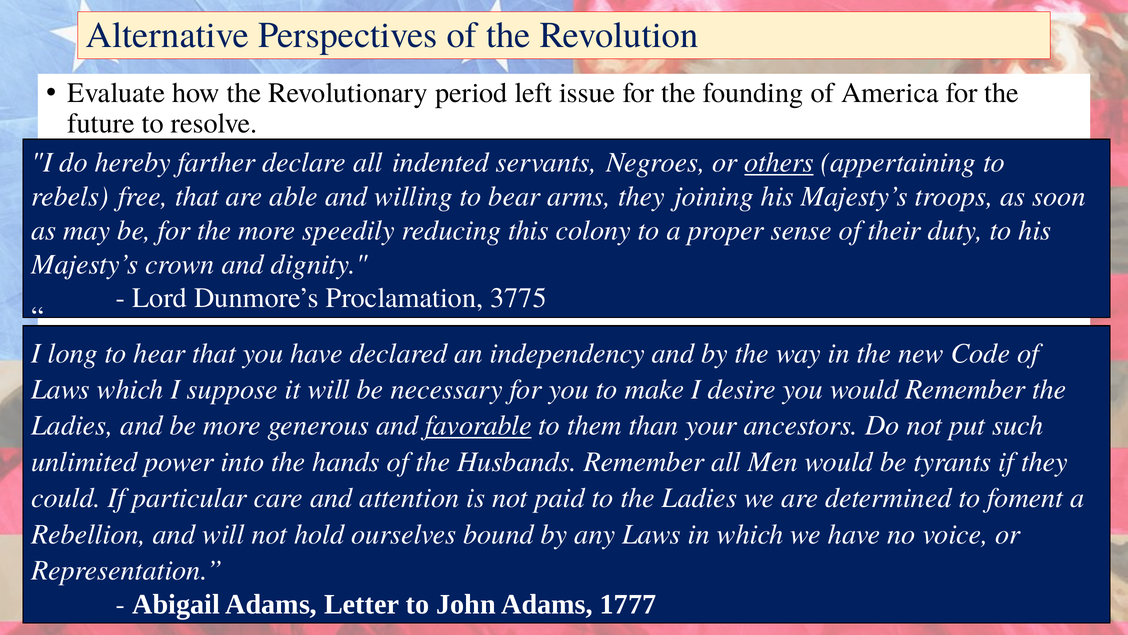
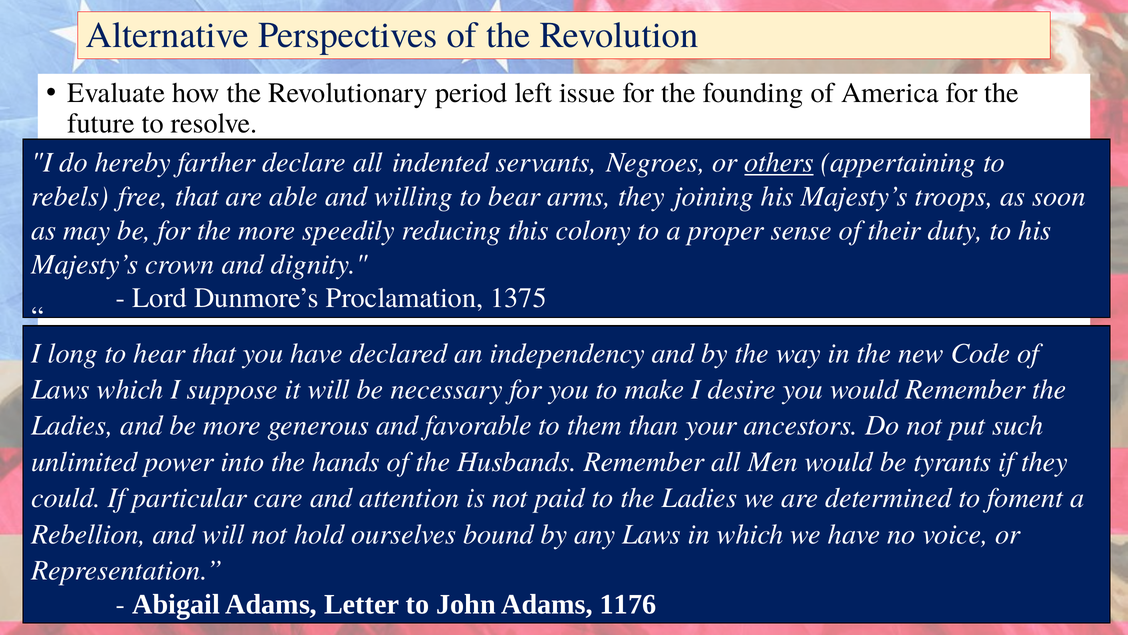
3775: 3775 -> 1375
favorable underline: present -> none
1777: 1777 -> 1176
